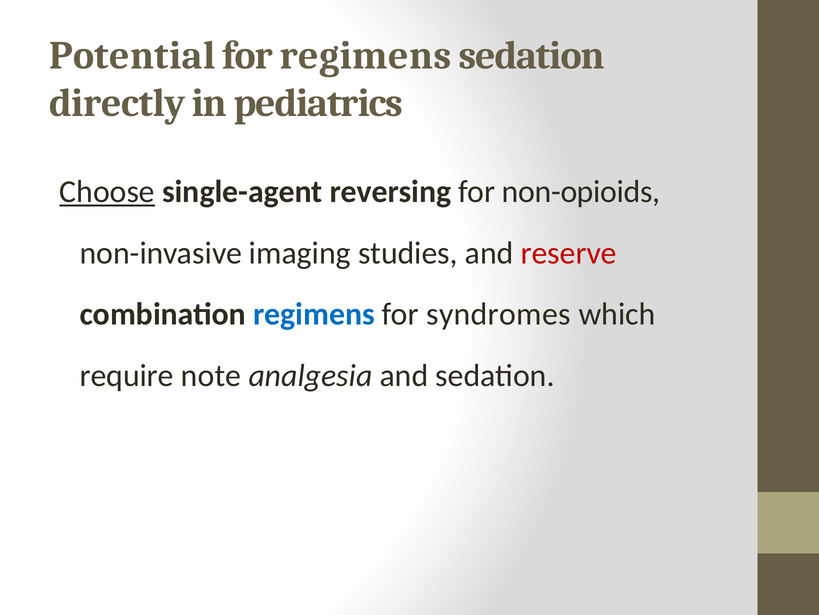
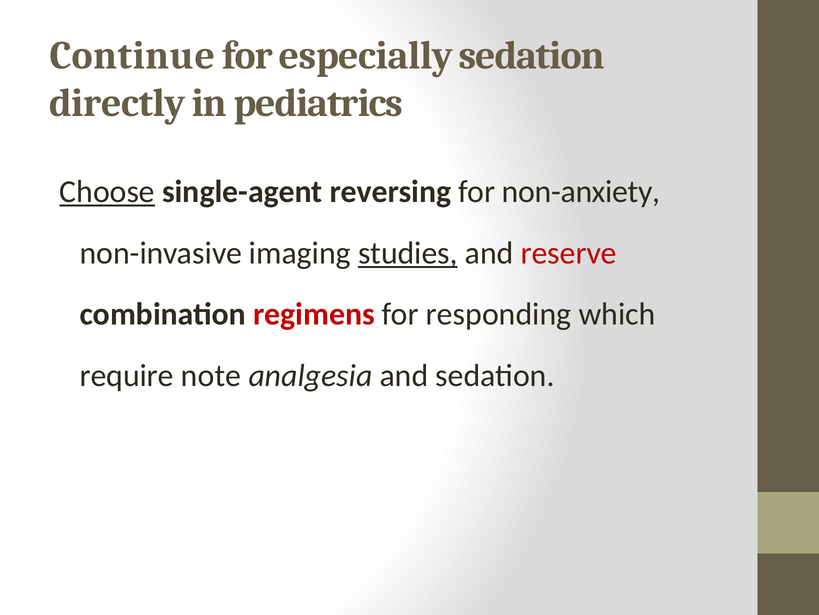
Potential: Potential -> Continue
for regimens: regimens -> especially
non-opioids: non-opioids -> non-anxiety
studies underline: none -> present
regimens at (314, 314) colour: blue -> red
syndromes: syndromes -> responding
